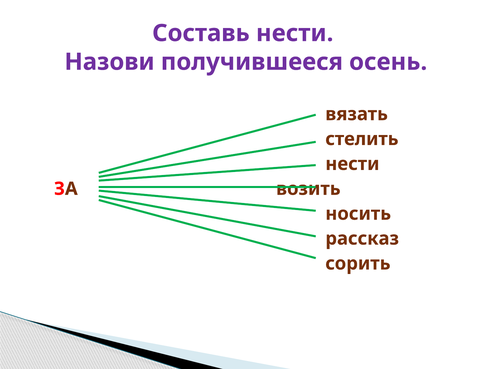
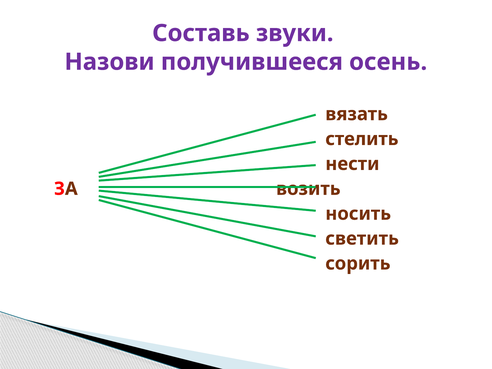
Составь нести: нести -> звуки
рассказ: рассказ -> светить
